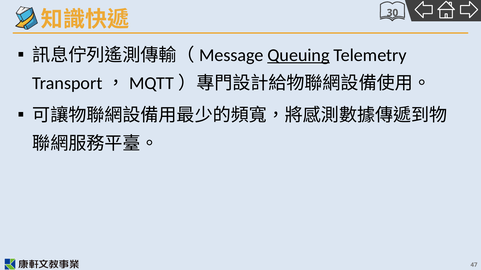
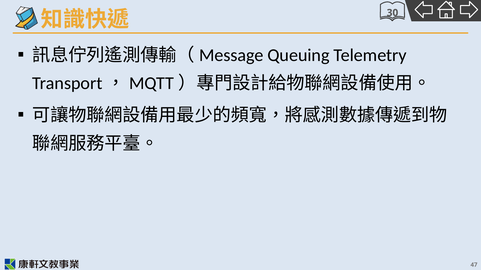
Queuing underline: present -> none
